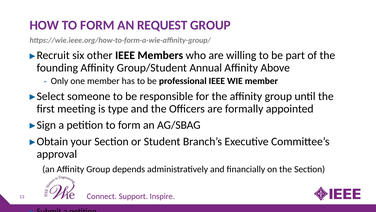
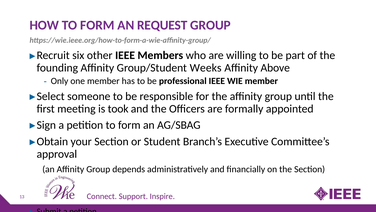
Annual: Annual -> Weeks
type: type -> took
